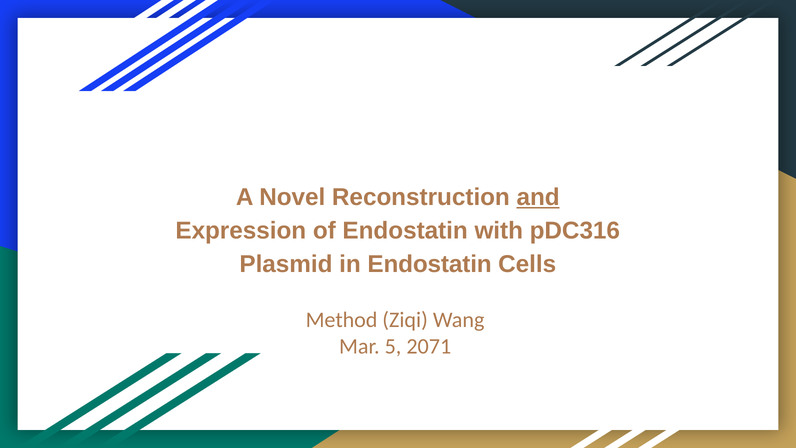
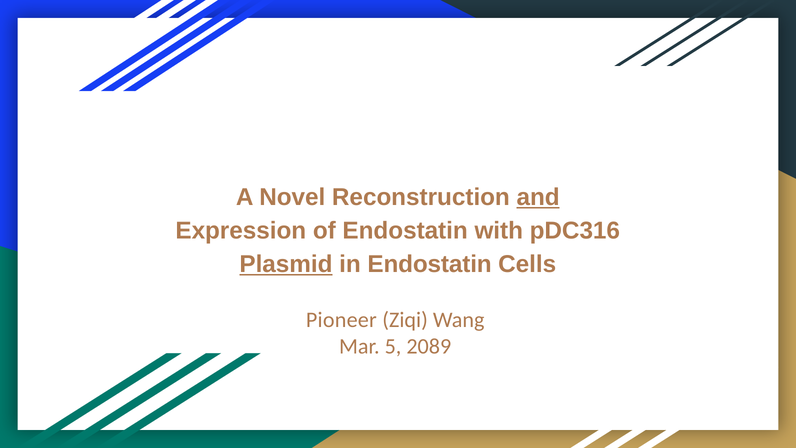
Plasmid underline: none -> present
Method: Method -> Pioneer
2071: 2071 -> 2089
